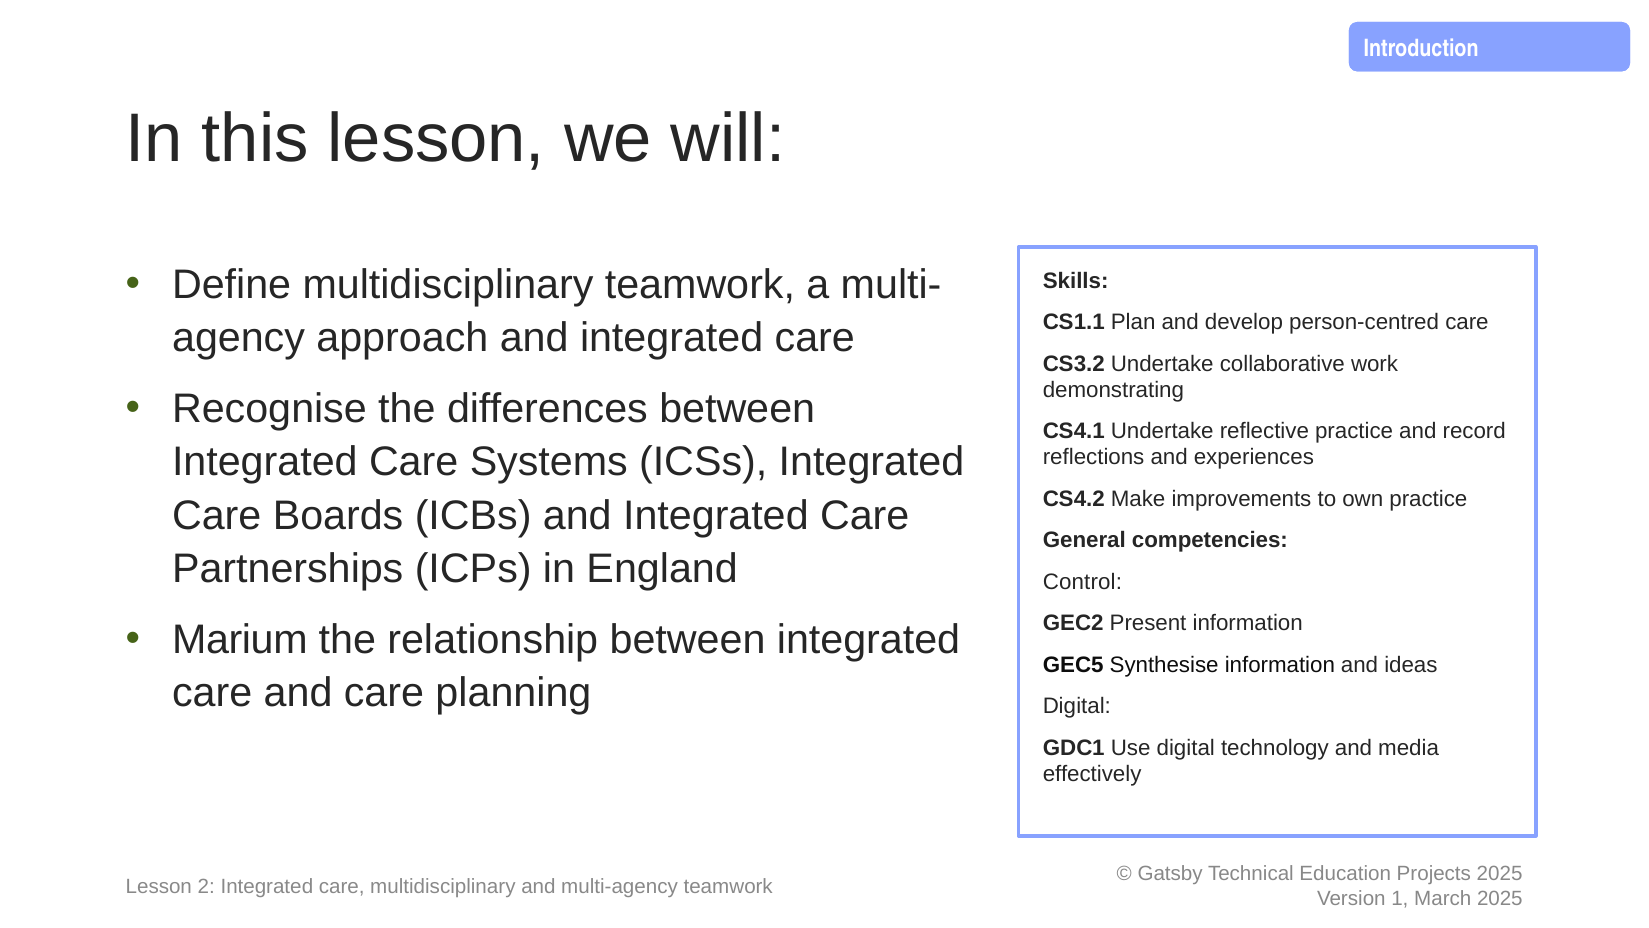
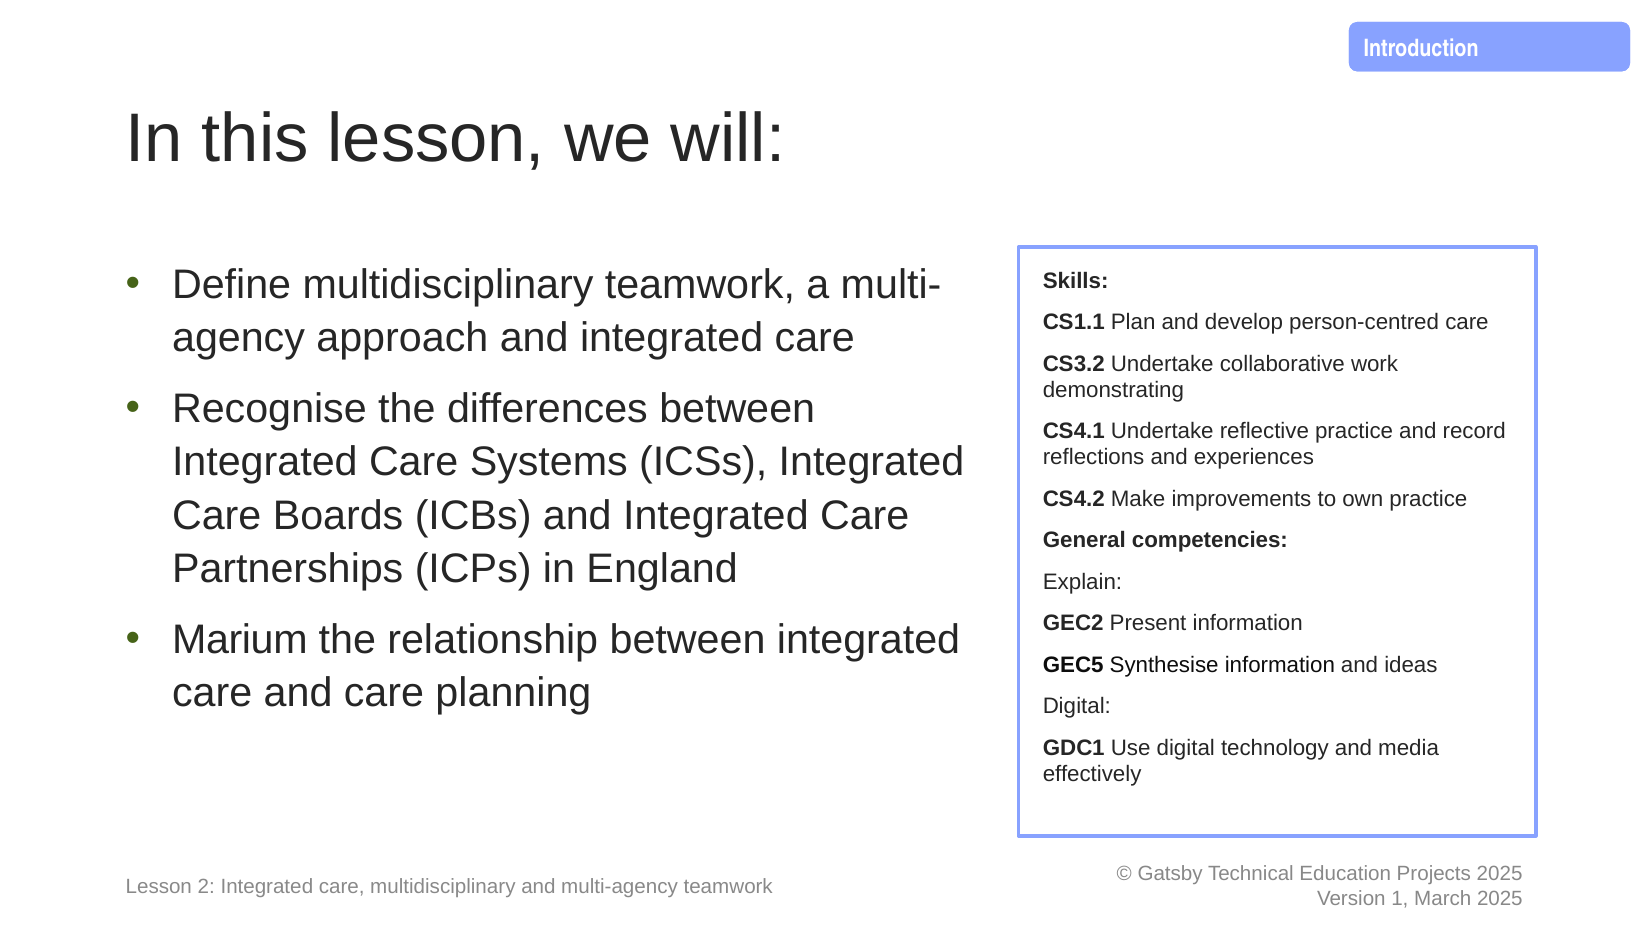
Control: Control -> Explain
